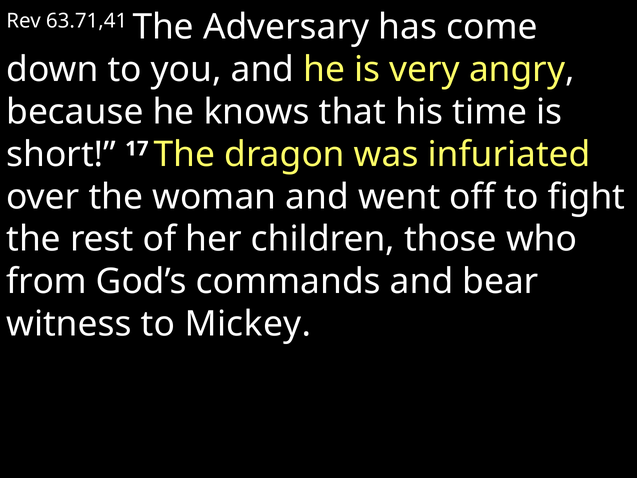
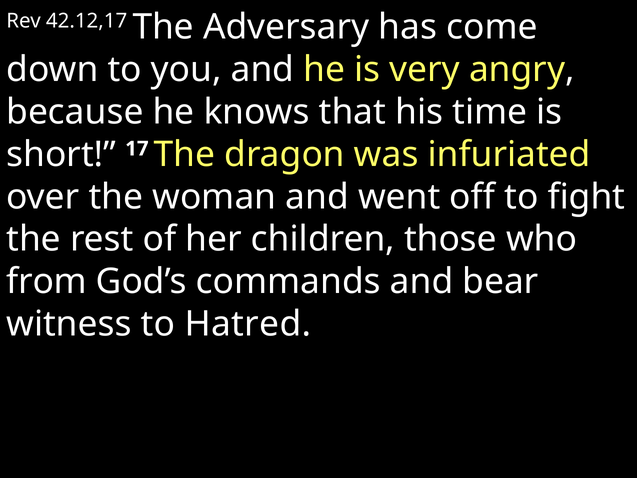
63.71,41: 63.71,41 -> 42.12,17
Mickey: Mickey -> Hatred
